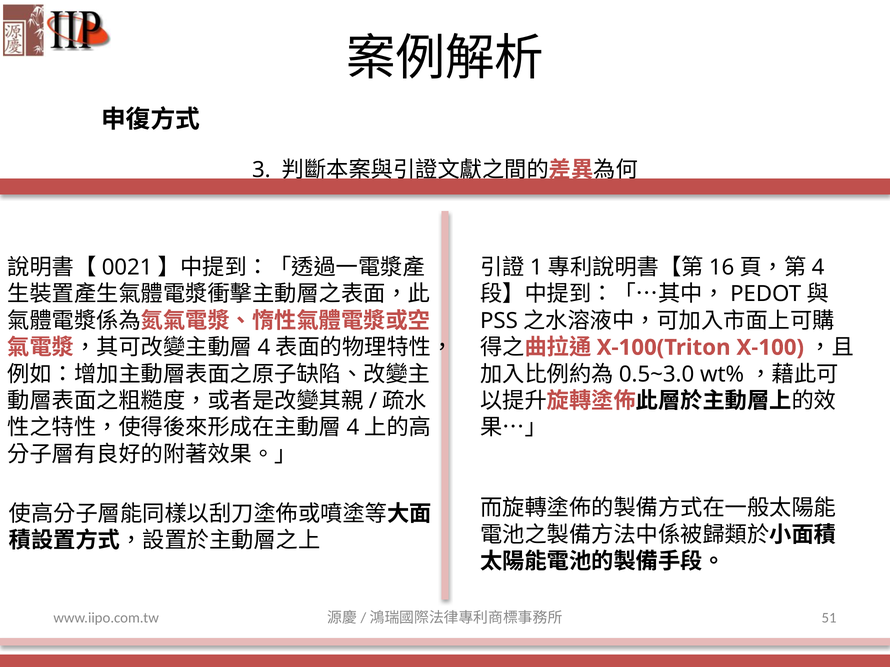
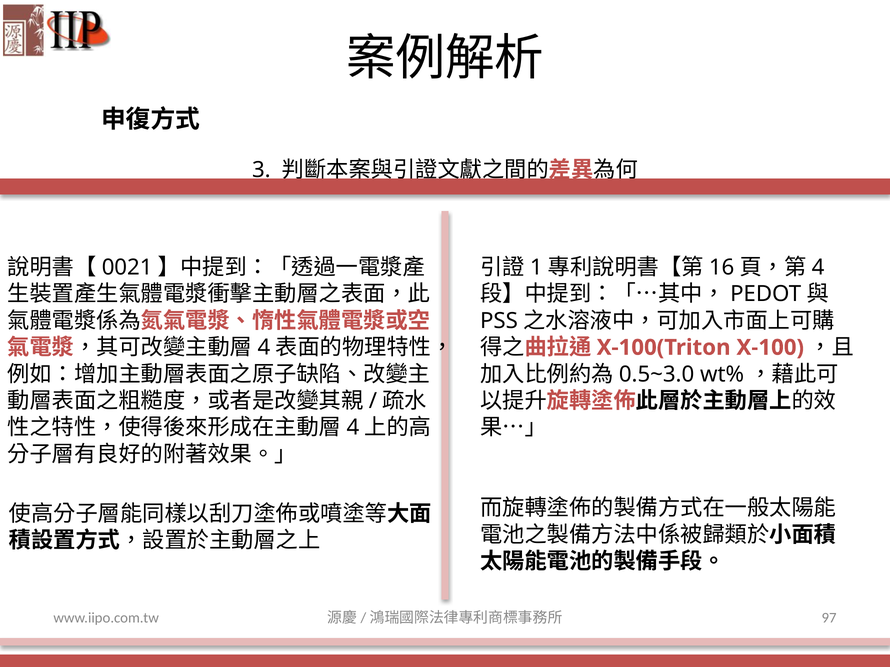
51: 51 -> 97
